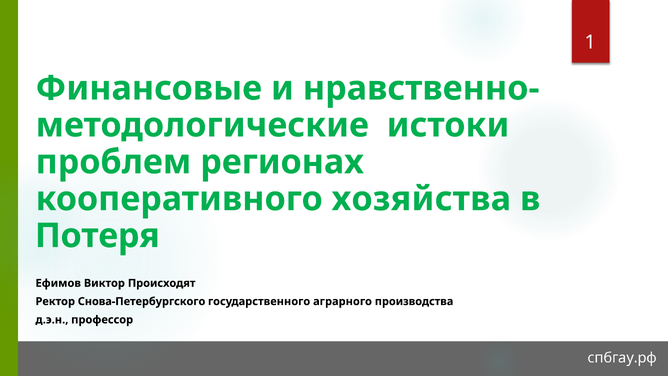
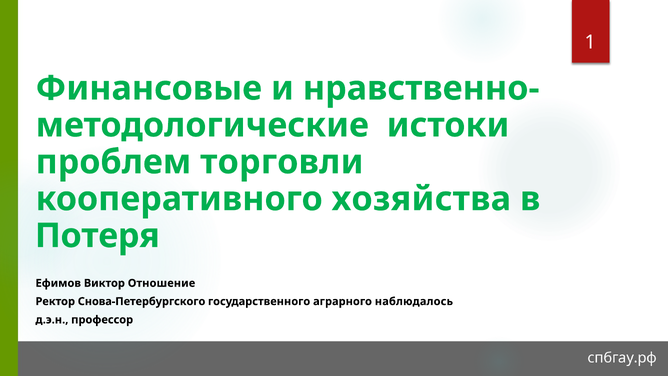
регионах: регионах -> торговли
Происходят: Происходят -> Отношение
производства: производства -> наблюдалось
